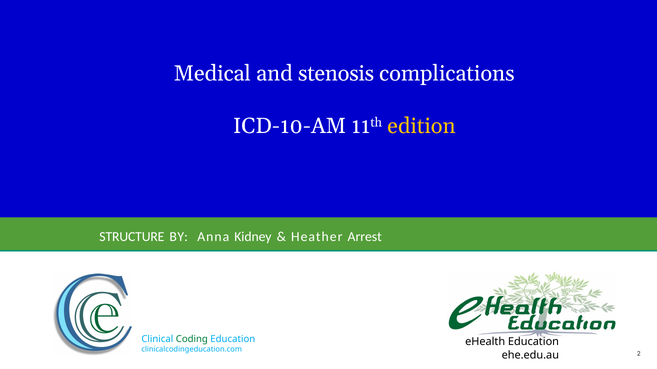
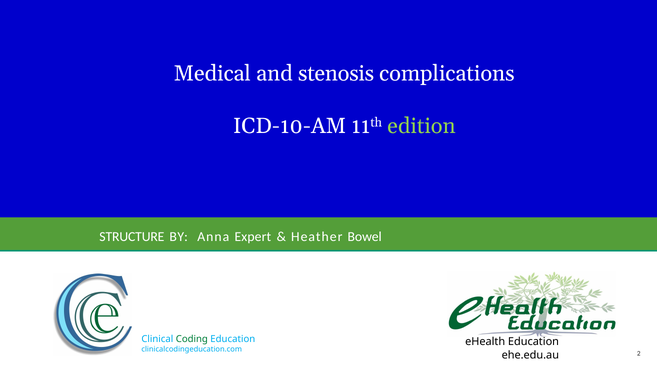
edition colour: yellow -> light green
Kidney: Kidney -> Expert
Arrest: Arrest -> Bowel
